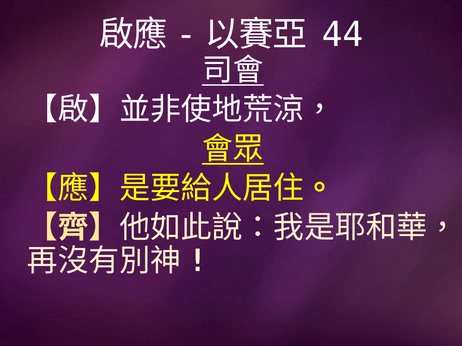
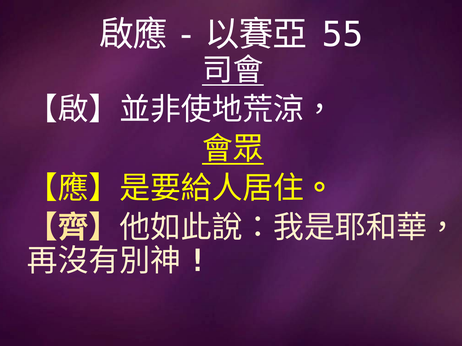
44: 44 -> 55
